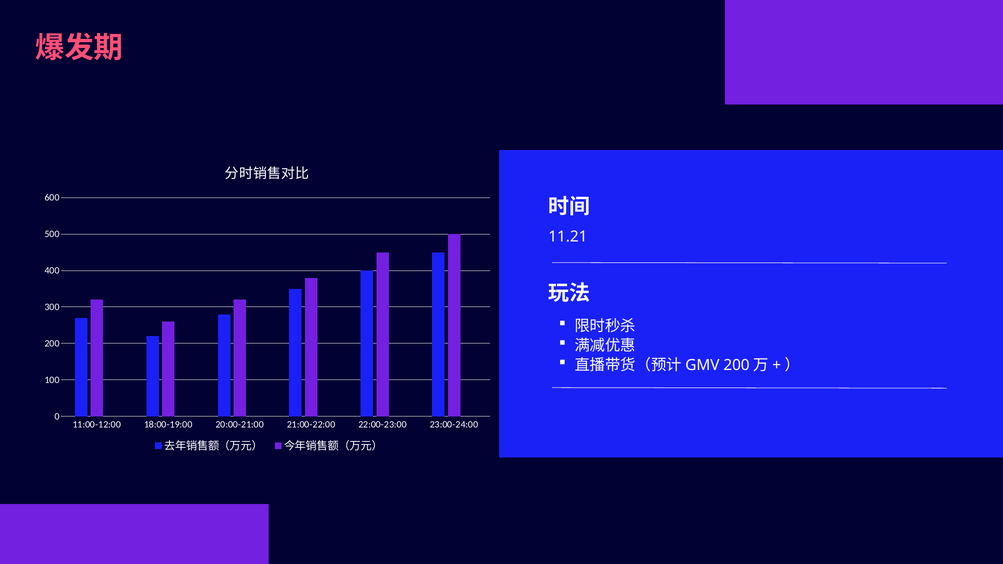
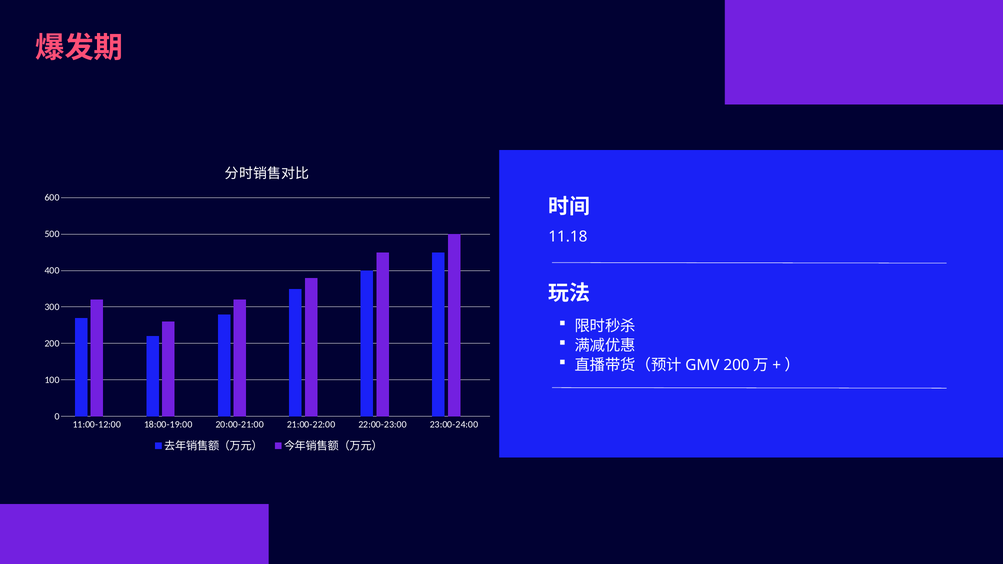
11.21: 11.21 -> 11.18
